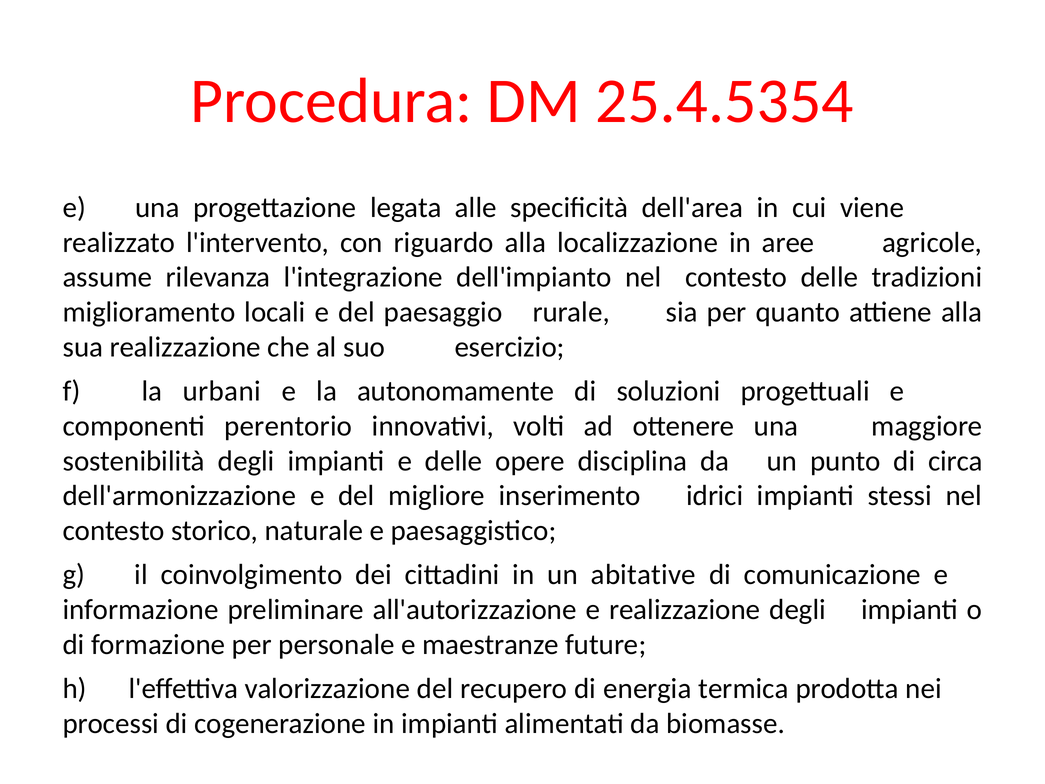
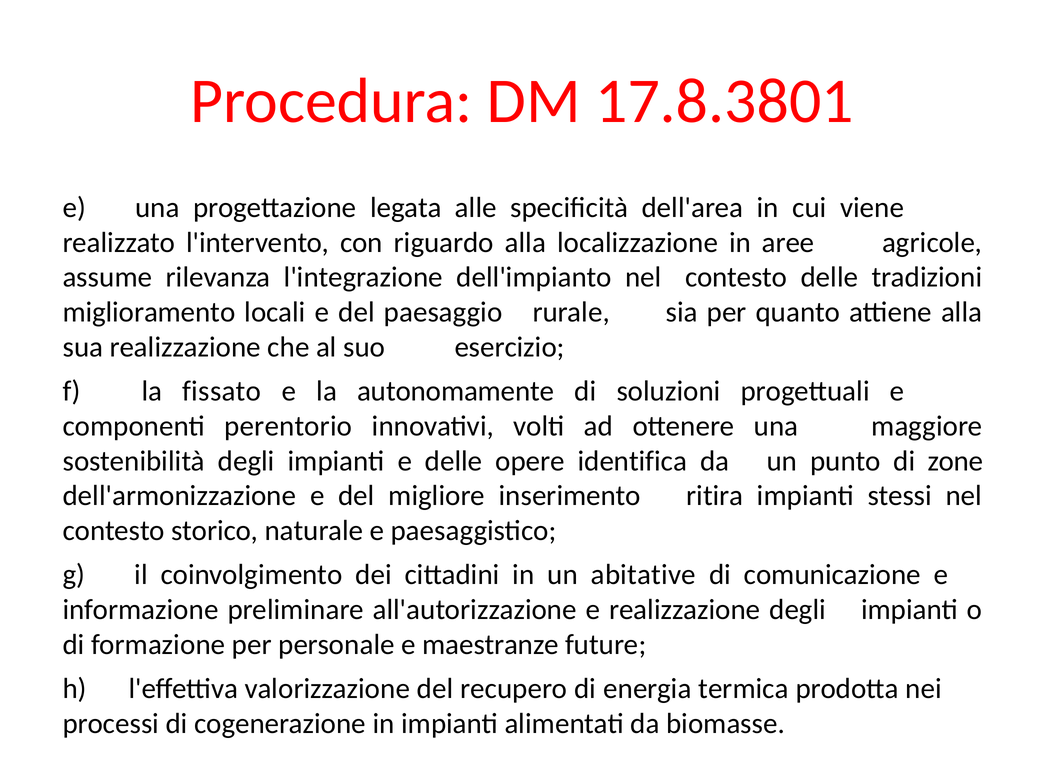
25.4.5354: 25.4.5354 -> 17.8.3801
urbani: urbani -> fissato
disciplina: disciplina -> identifica
circa: circa -> zone
idrici: idrici -> ritira
